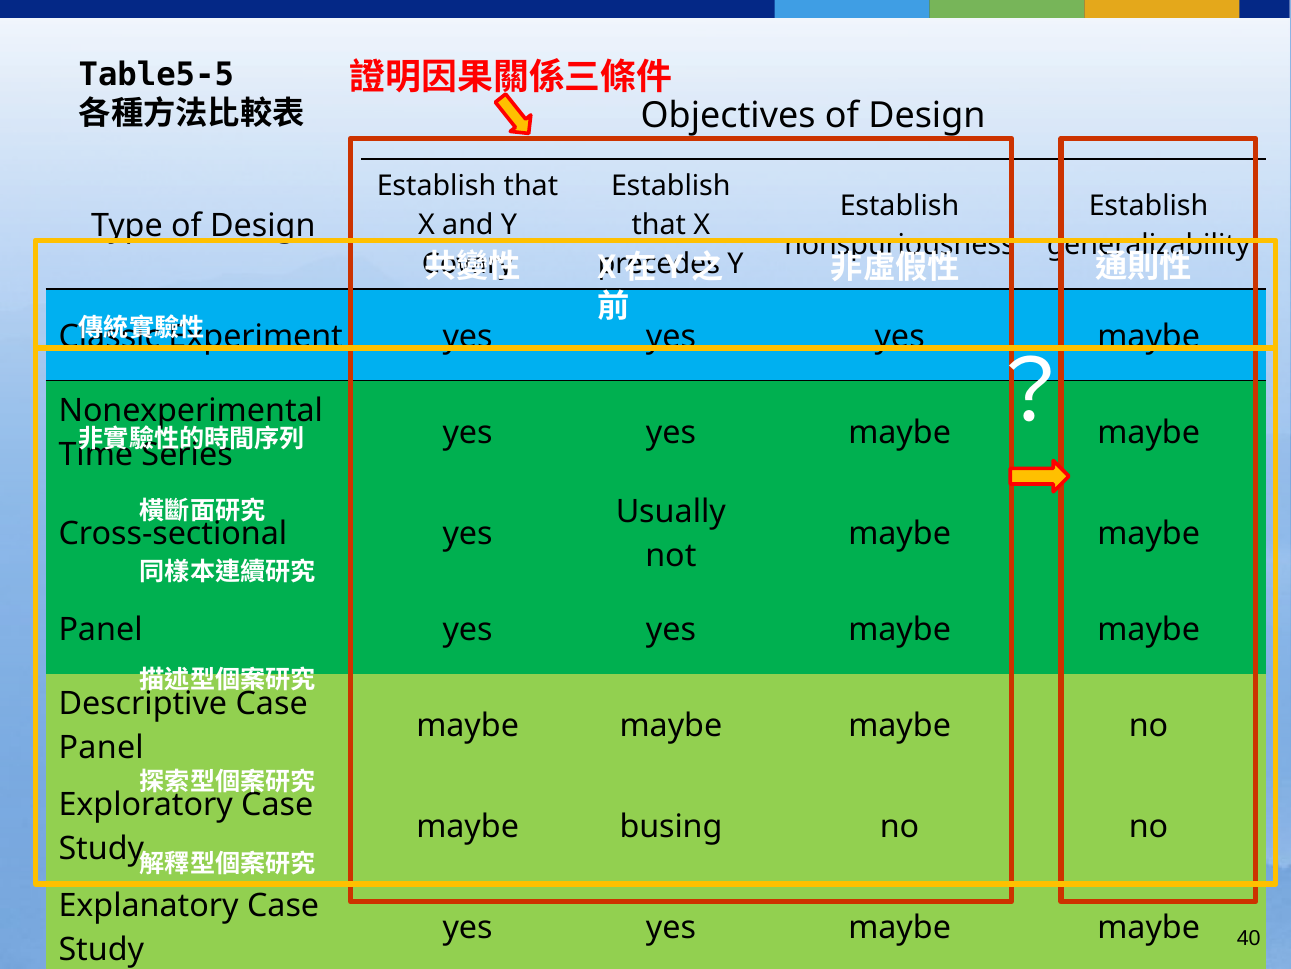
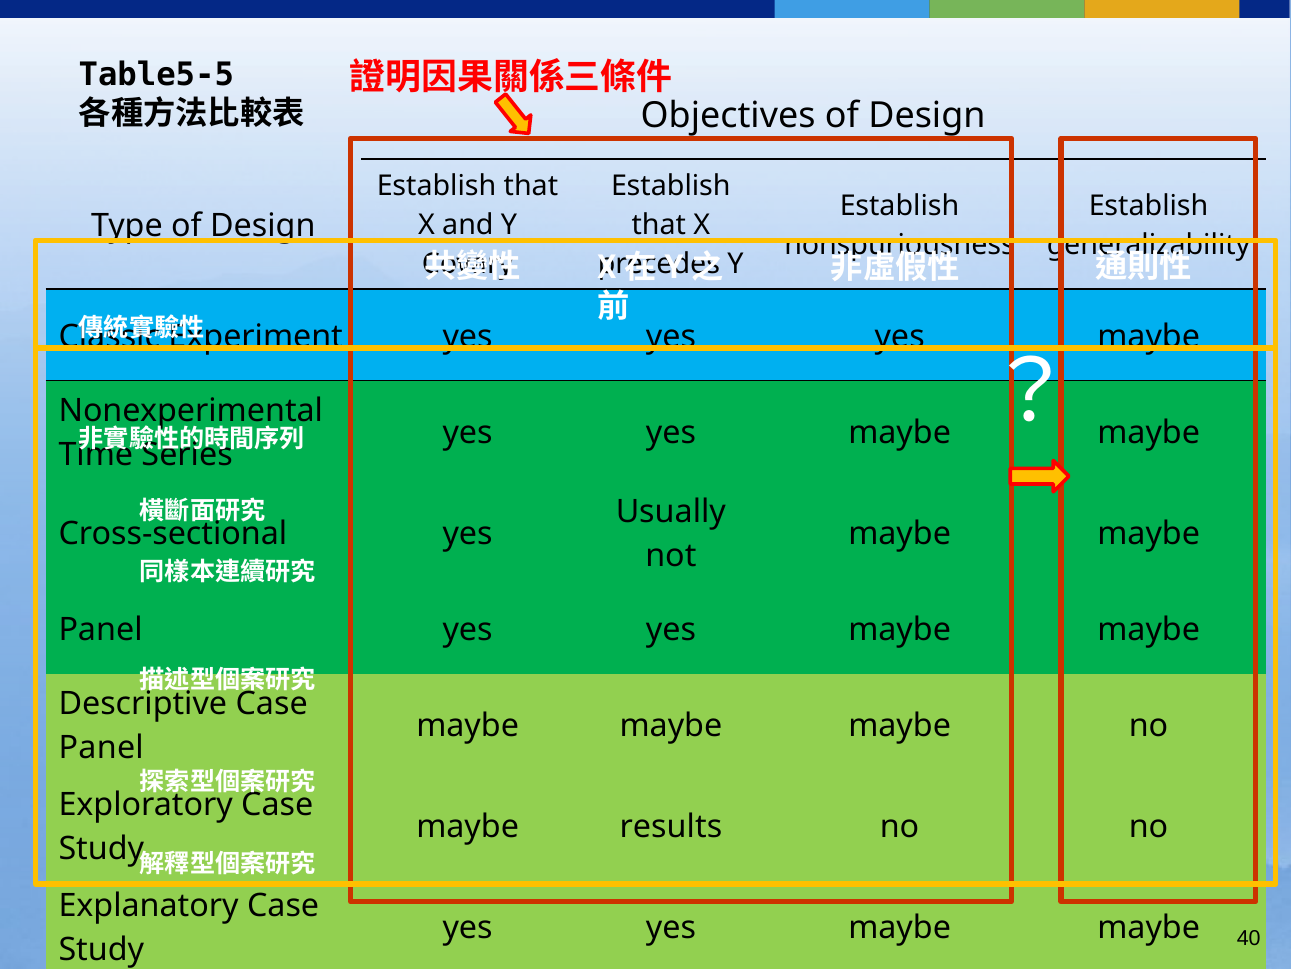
busing: busing -> results
